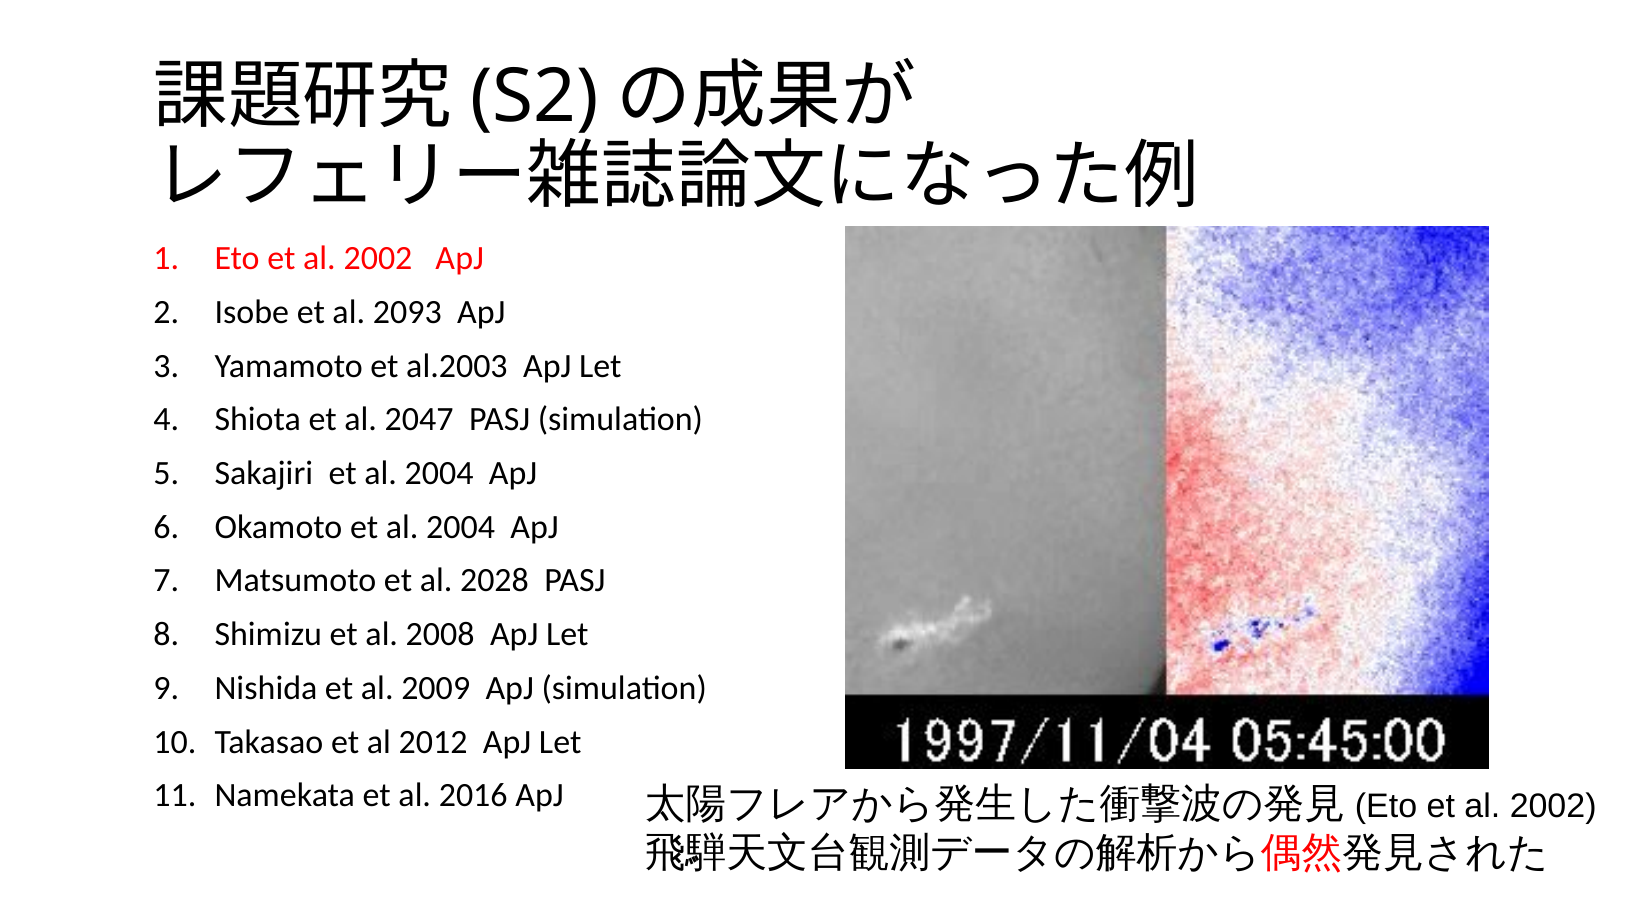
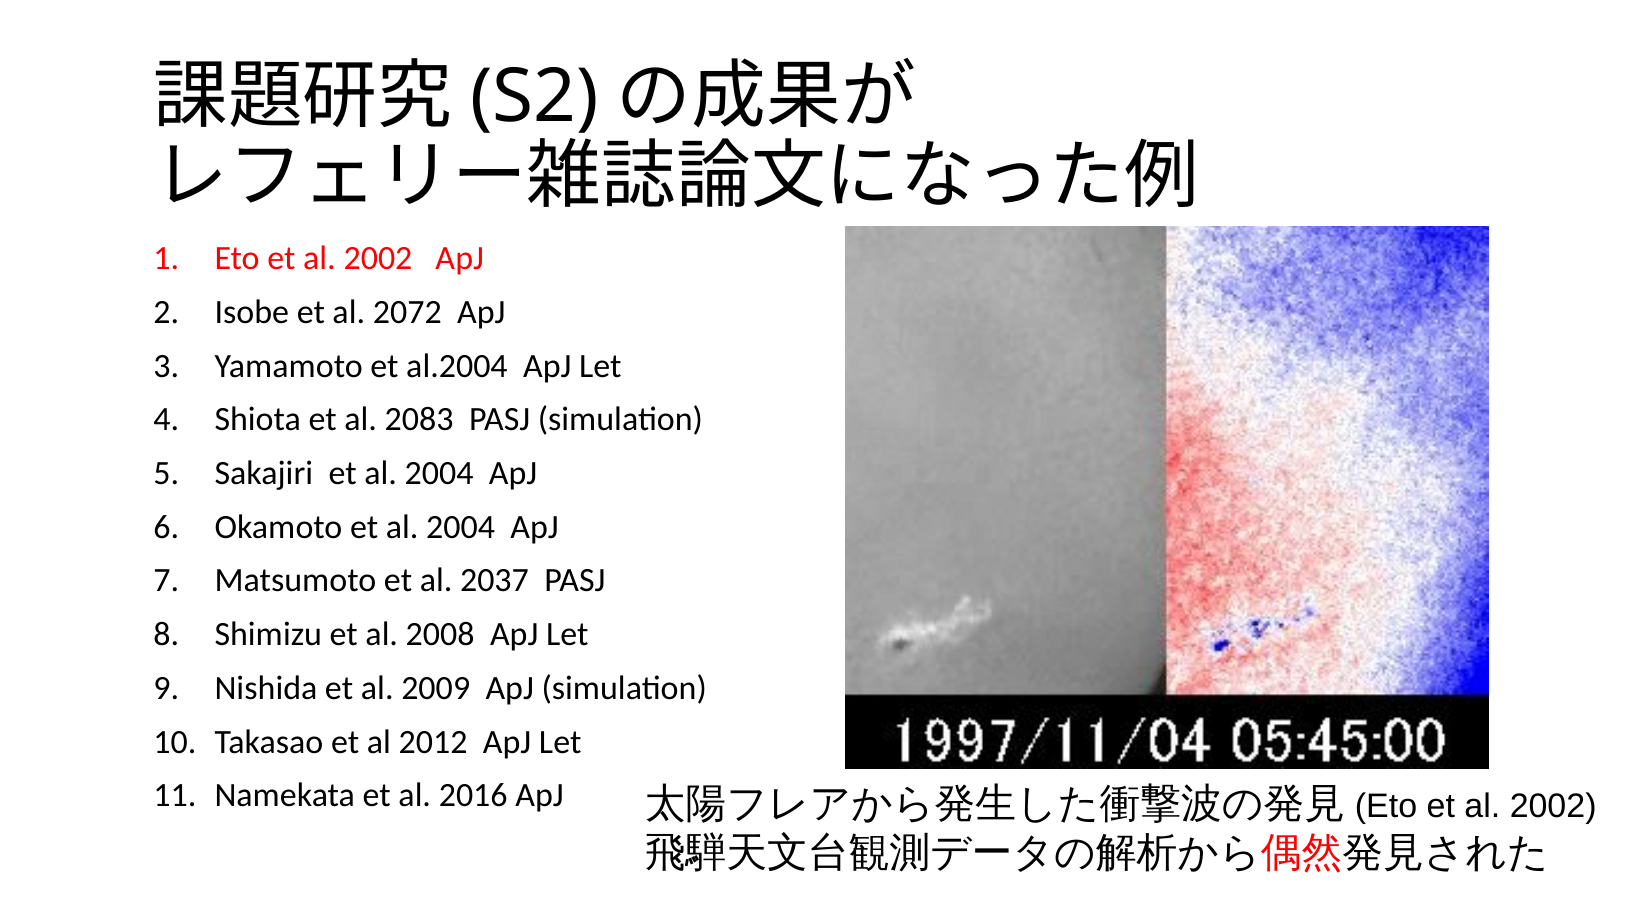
2093: 2093 -> 2072
al.2003: al.2003 -> al.2004
2047: 2047 -> 2083
2028: 2028 -> 2037
